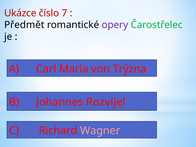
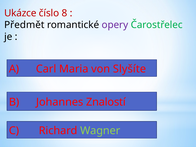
7: 7 -> 8
Trýzna: Trýzna -> Slyšíte
Rozvíjel: Rozvíjel -> Znalostí
Wagner colour: pink -> light green
